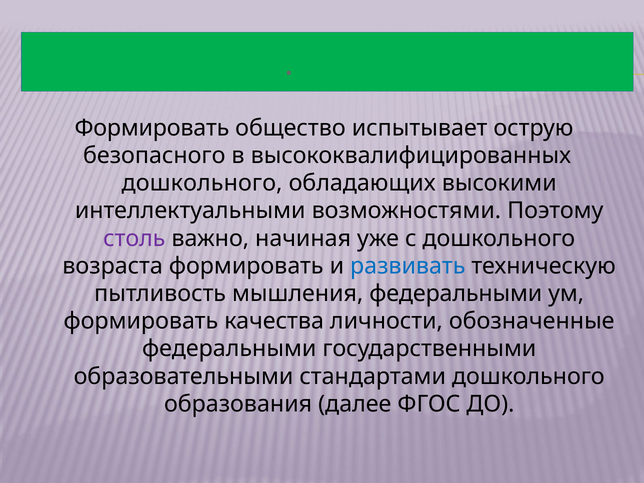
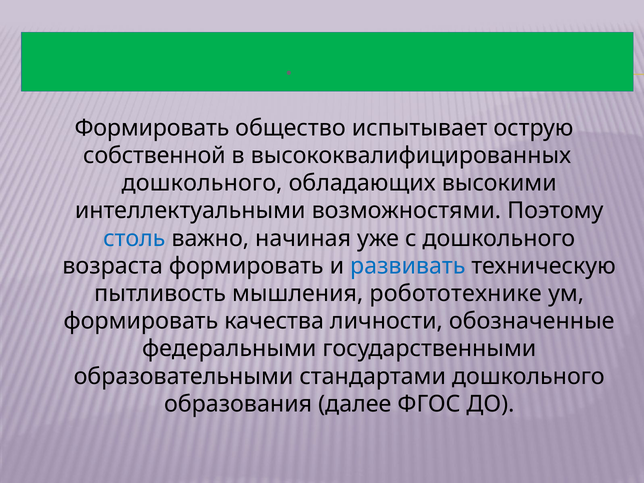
безопасного: безопасного -> собственной
столь colour: purple -> blue
мышления федеральными: федеральными -> робототехнике
